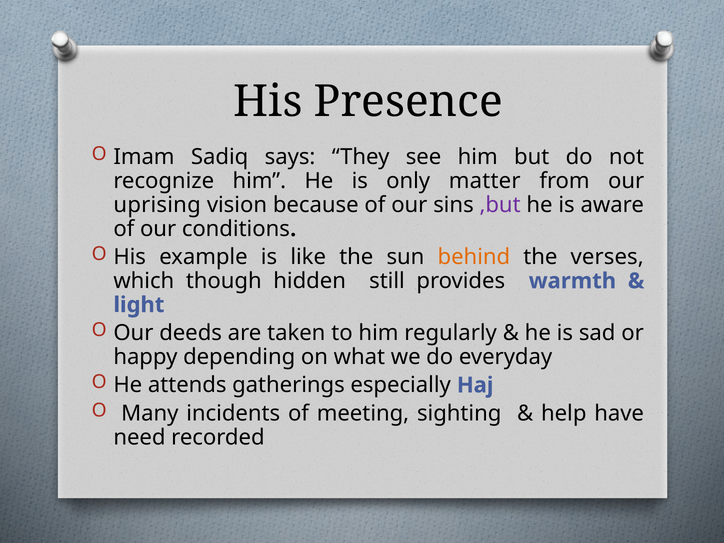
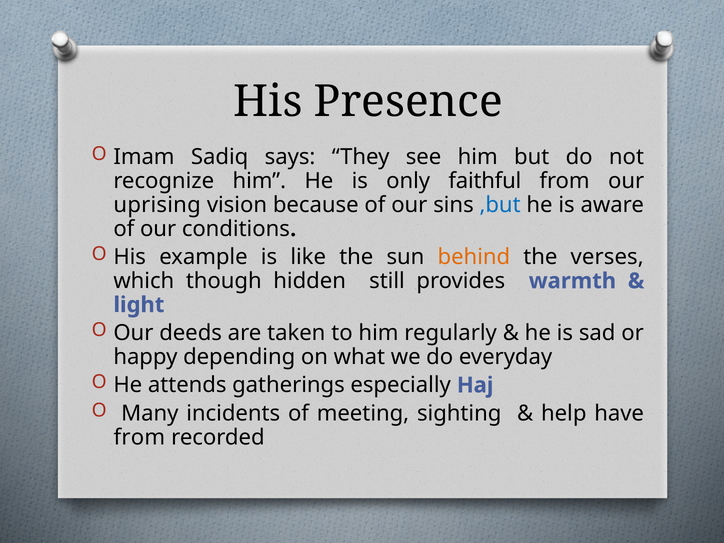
matter: matter -> faithful
,but colour: purple -> blue
need at (139, 437): need -> from
